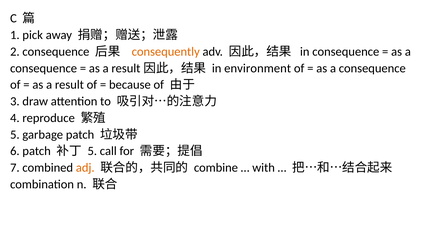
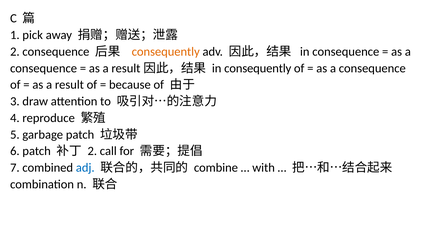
in environment: environment -> consequently
5 at (92, 151): 5 -> 2
adj colour: orange -> blue
